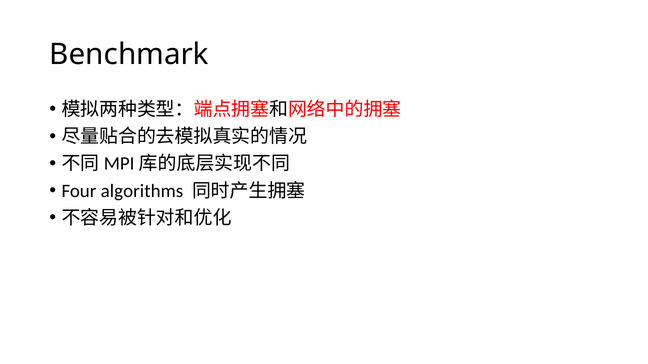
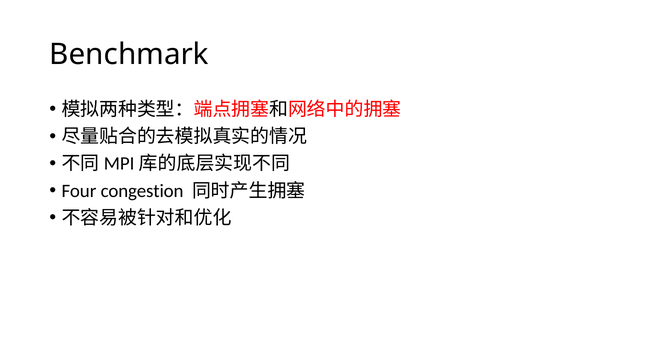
algorithms: algorithms -> congestion
